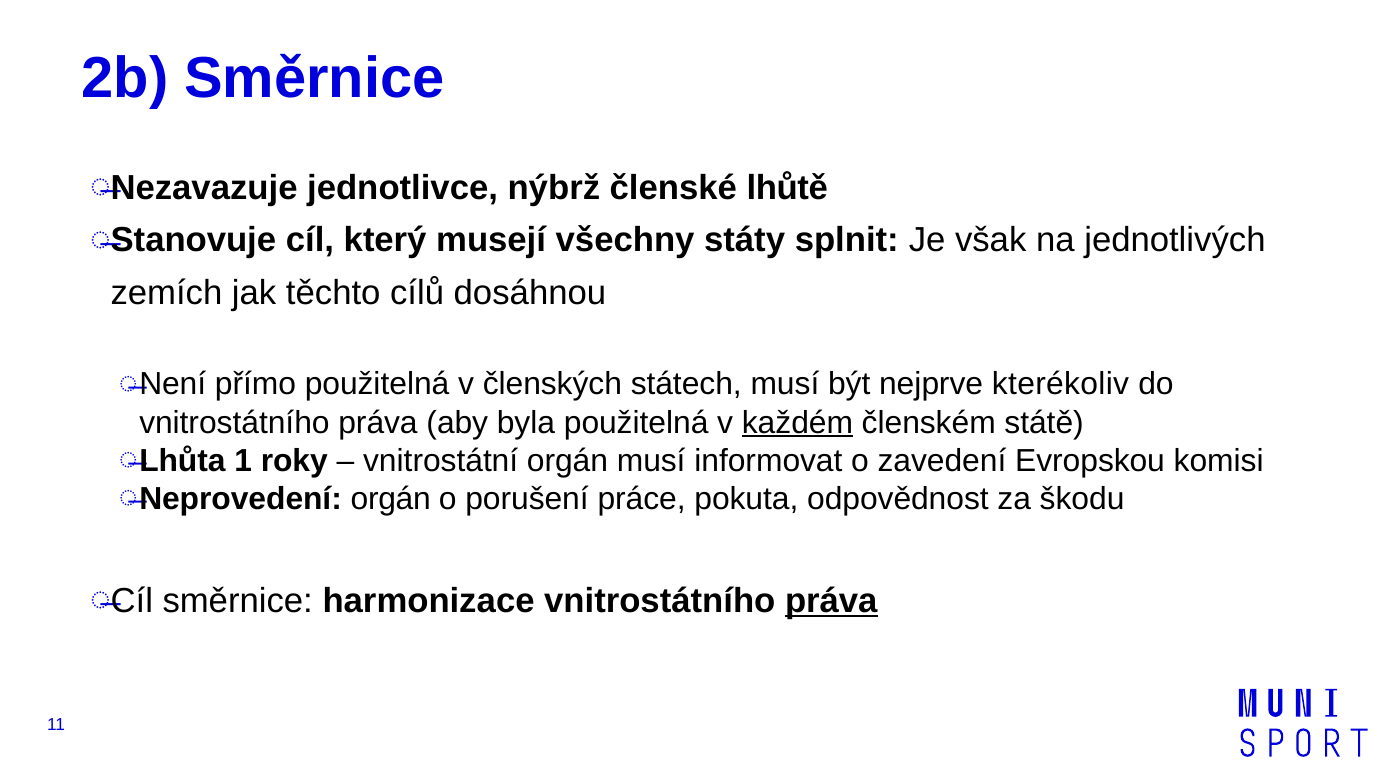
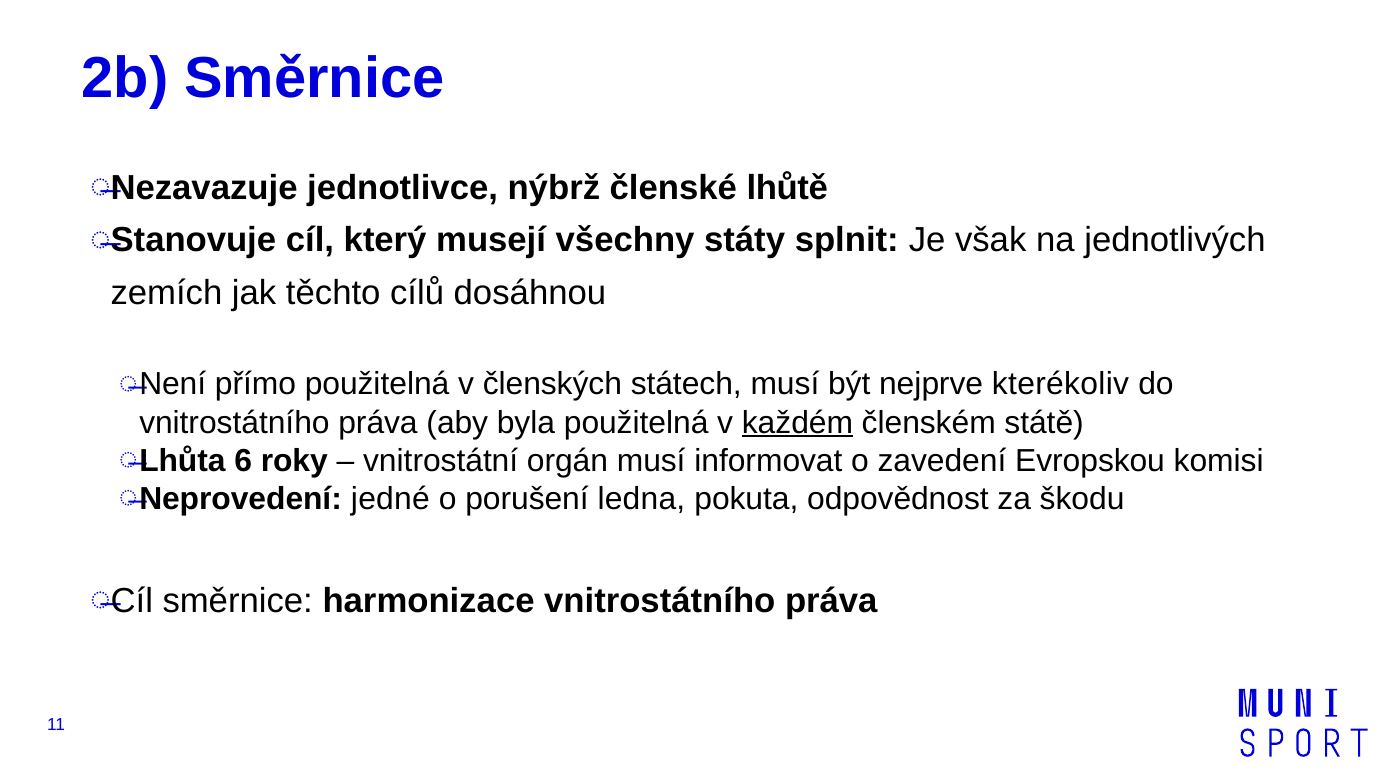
1: 1 -> 6
orgán at (391, 499): orgán -> jedné
práce: práce -> ledna
práva at (831, 601) underline: present -> none
